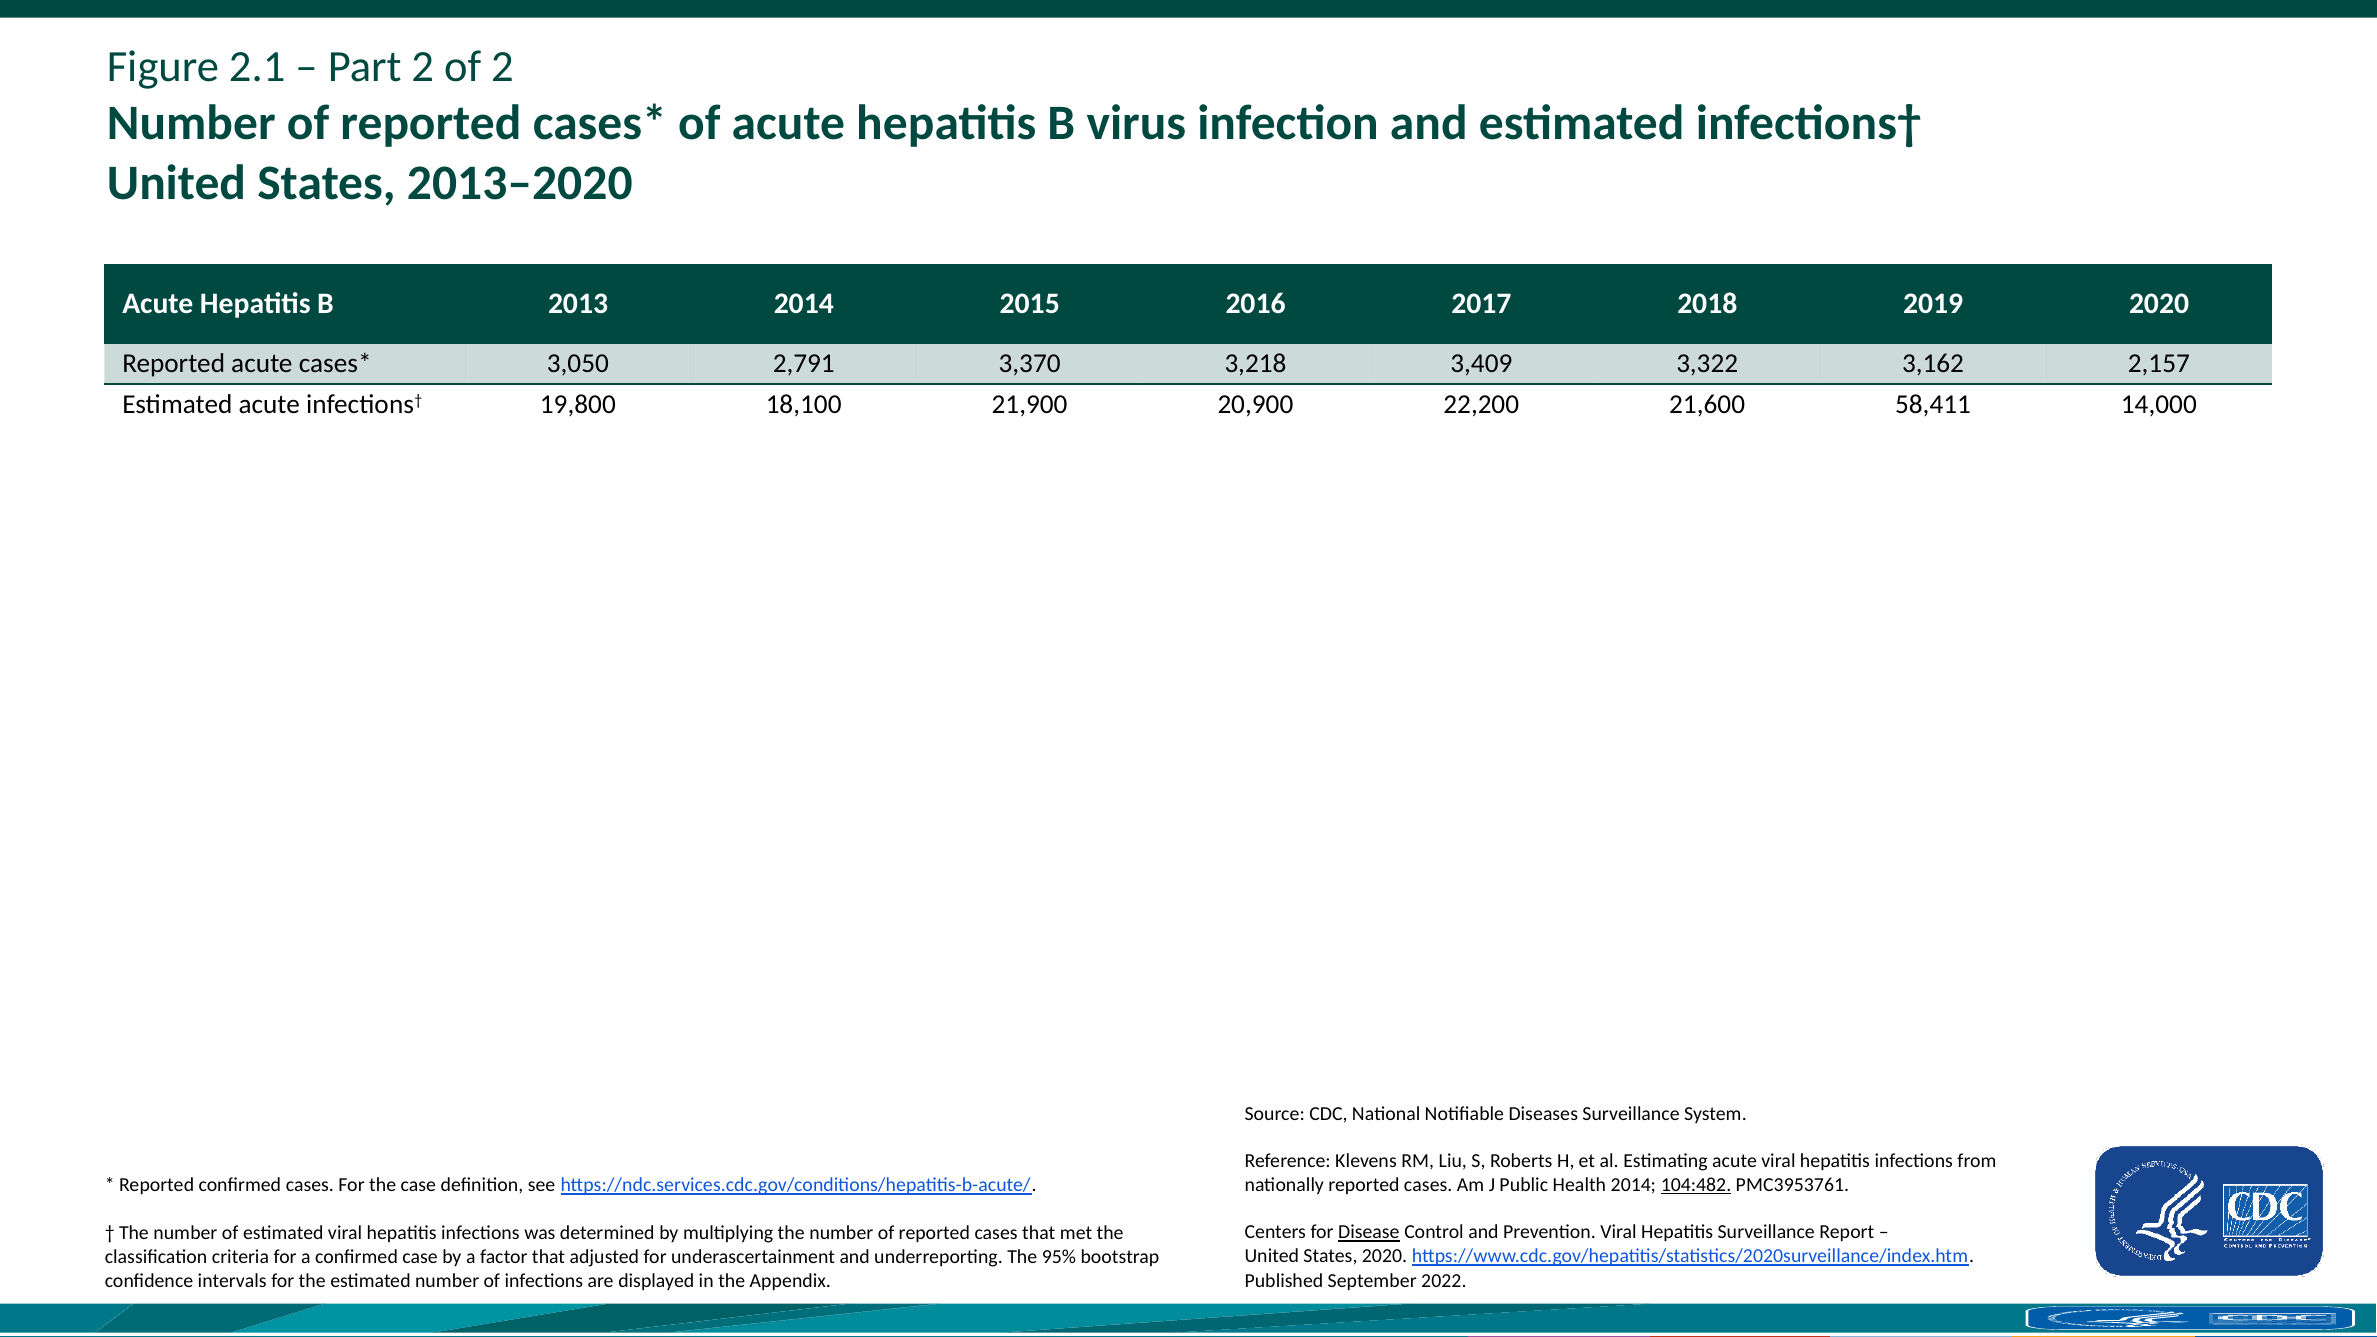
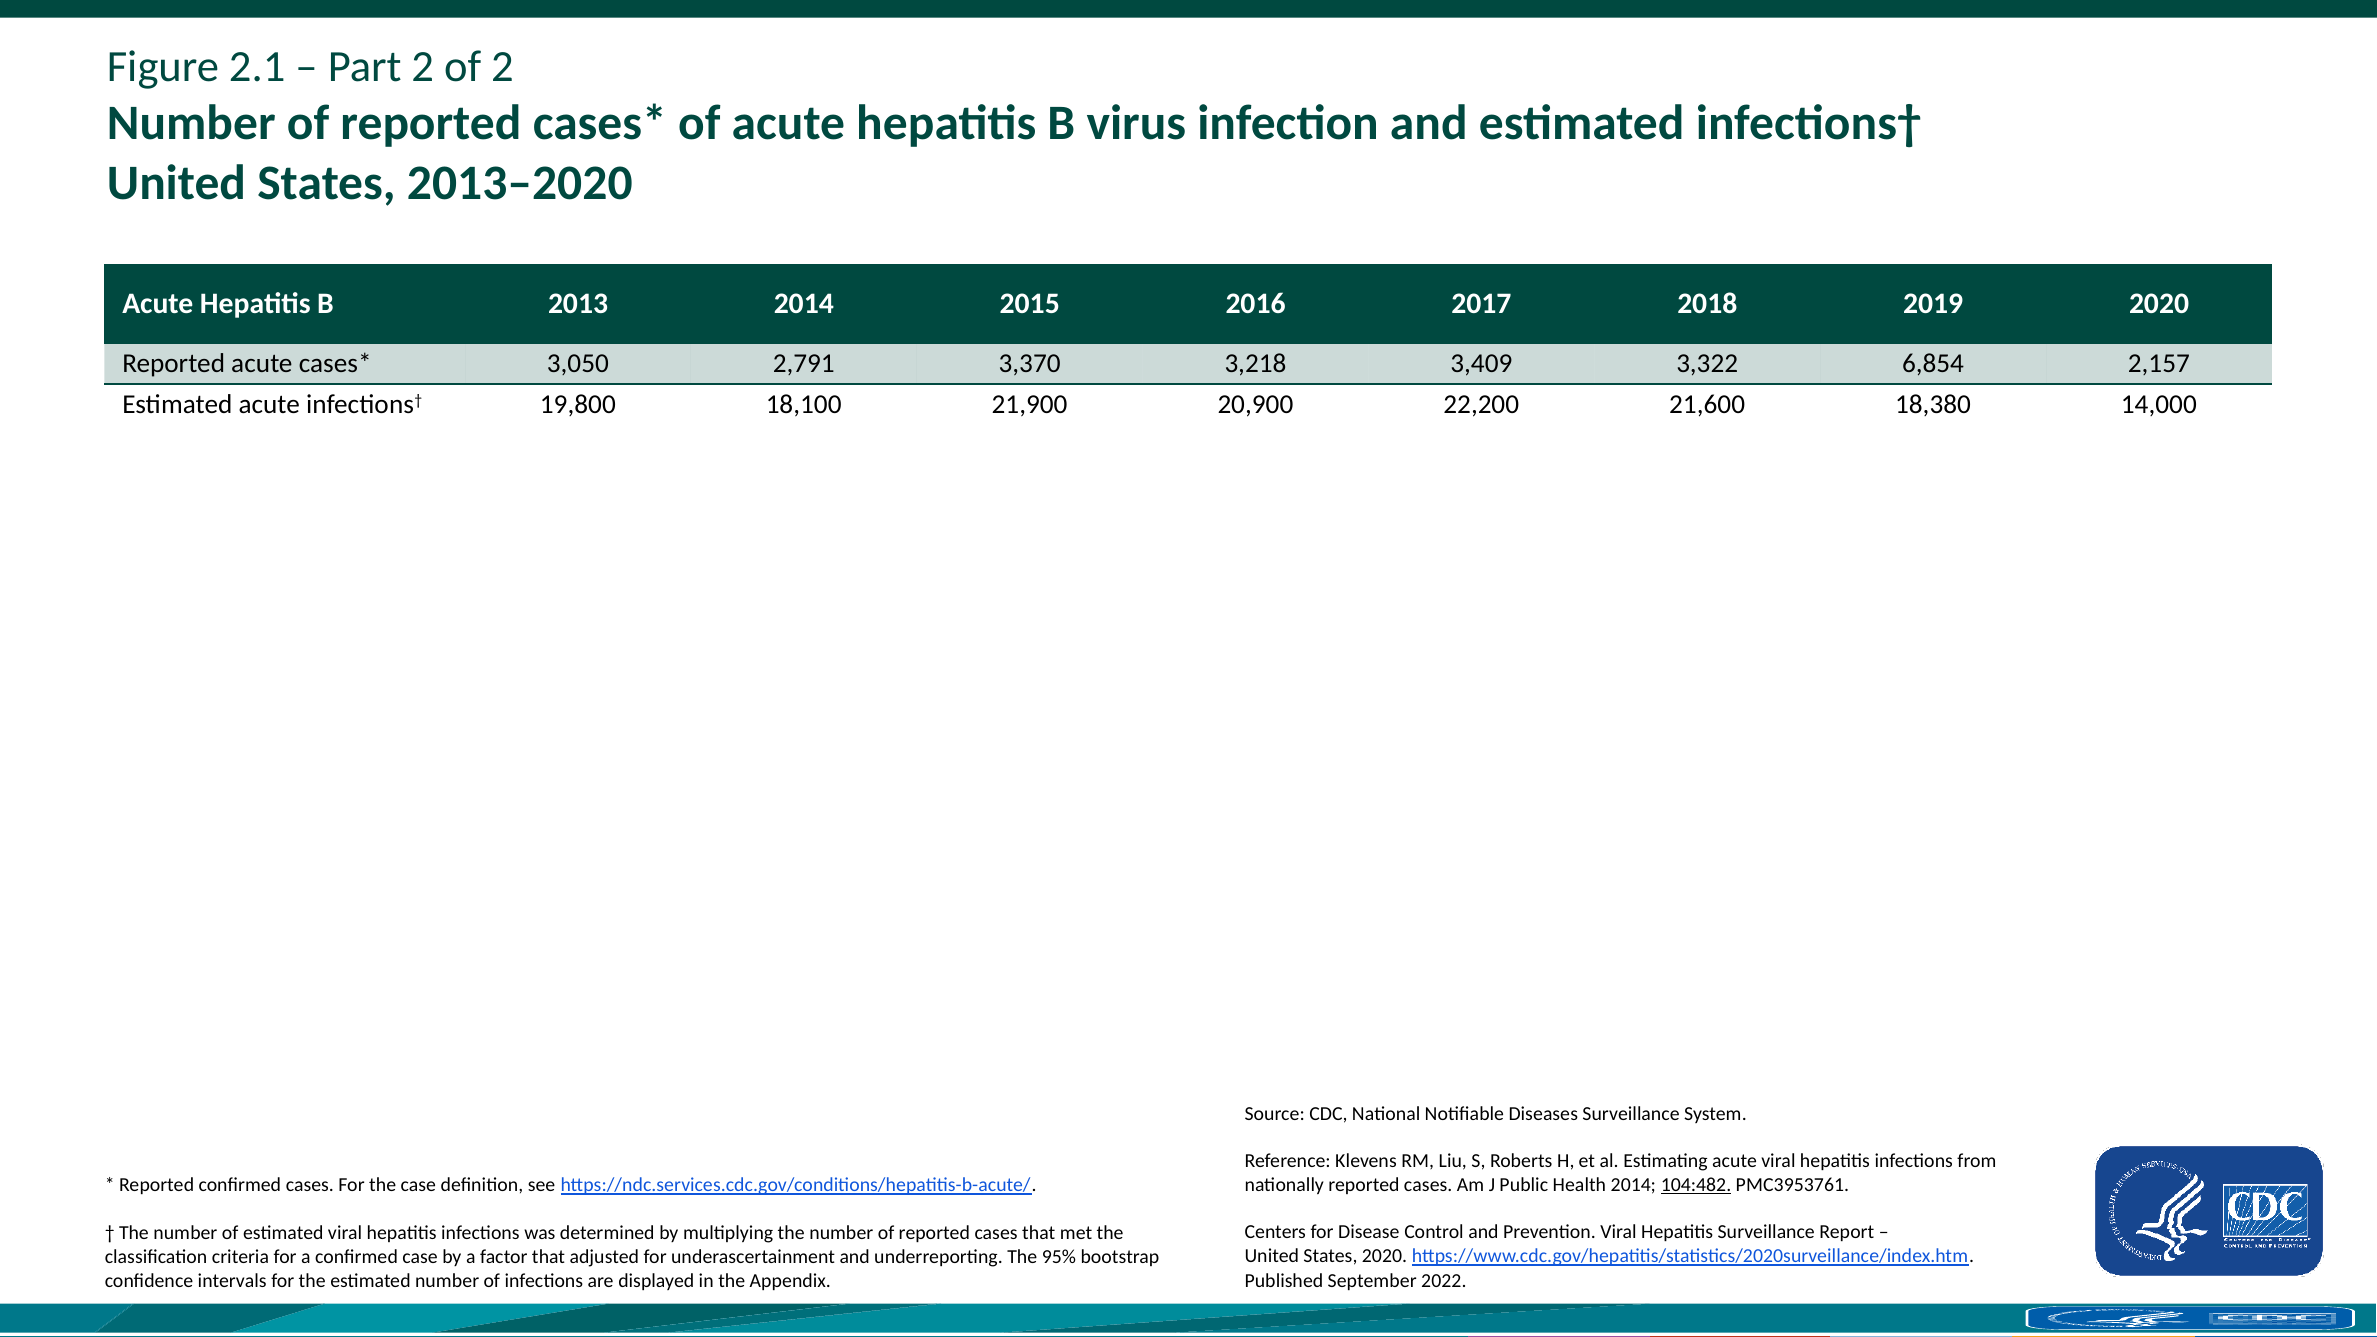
3,162: 3,162 -> 6,854
58,411: 58,411 -> 18,380
Disease underline: present -> none
